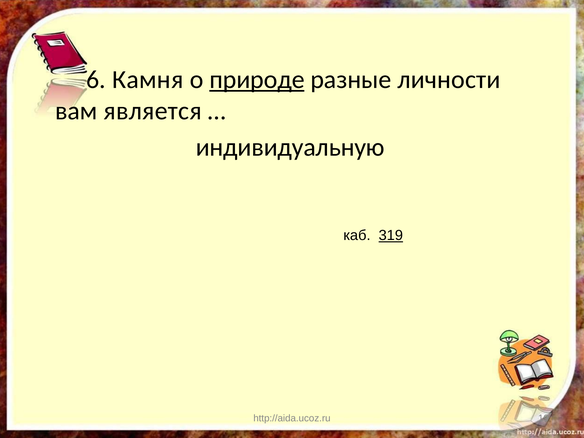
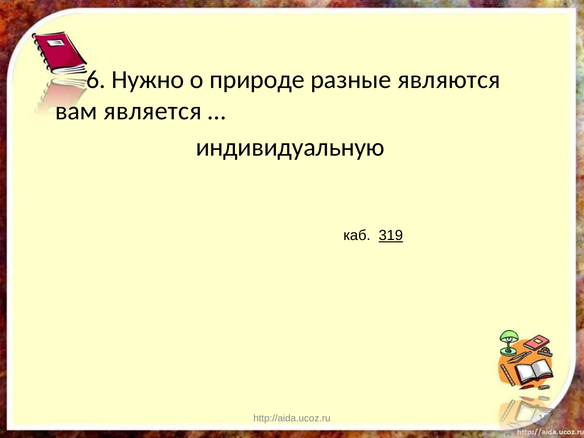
Камня: Камня -> Нужно
природе underline: present -> none
личности: личности -> являются
